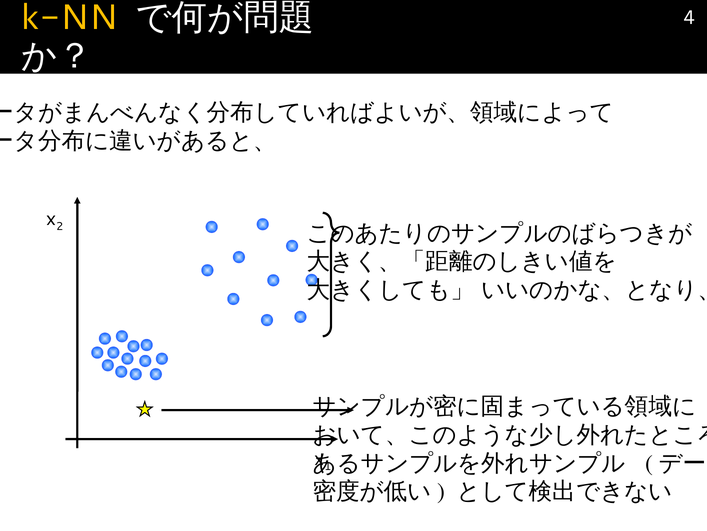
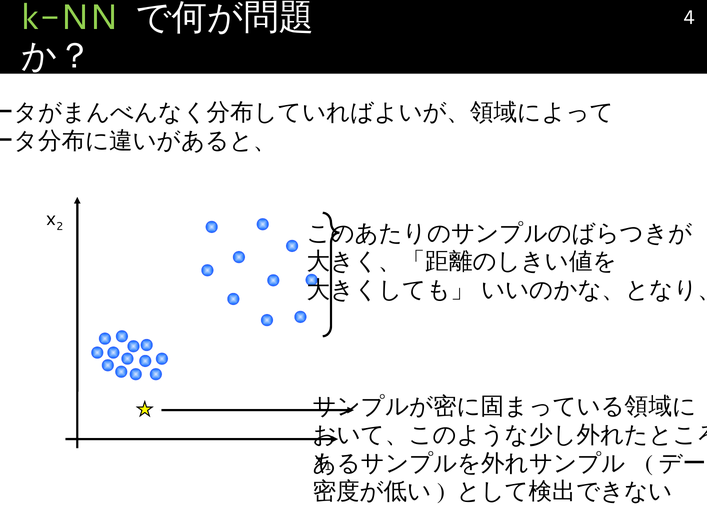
k-NN colour: yellow -> light green
